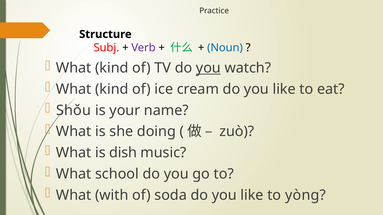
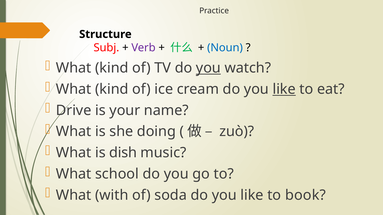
like at (284, 89) underline: none -> present
Shǒu: Shǒu -> Drive
yòng: yòng -> book
